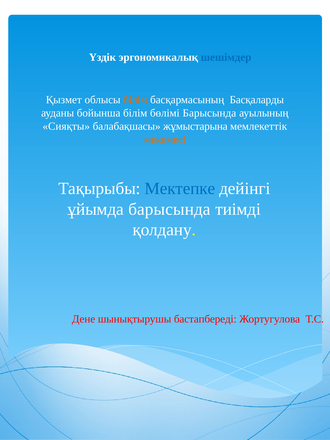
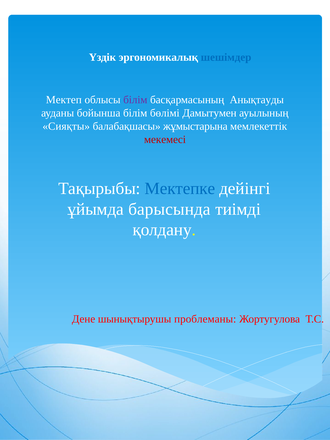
Қызмет: Қызмет -> Мектеп
білім at (135, 100) colour: orange -> purple
Басқаларды: Басқаларды -> Анықтауды
бөлімі Барысында: Барысында -> Дамытумен
мекемесі colour: orange -> red
бастапбереді: бастапбереді -> проблеманы
